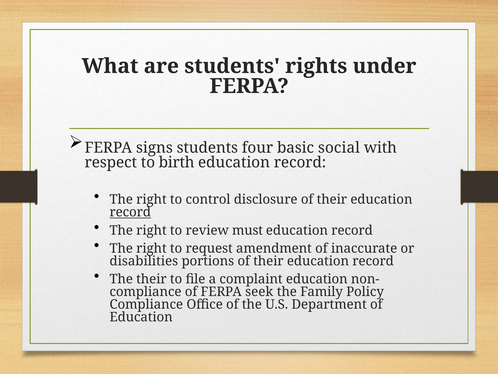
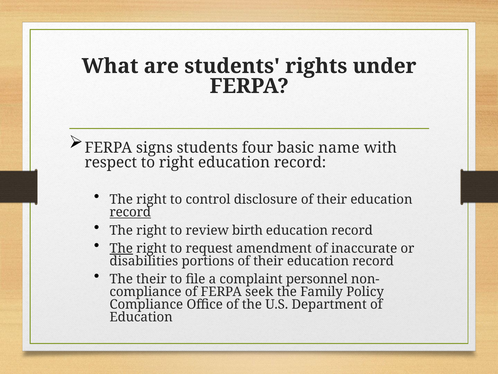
social: social -> name
to birth: birth -> right
must: must -> birth
The at (121, 248) underline: none -> present
complaint education: education -> personnel
